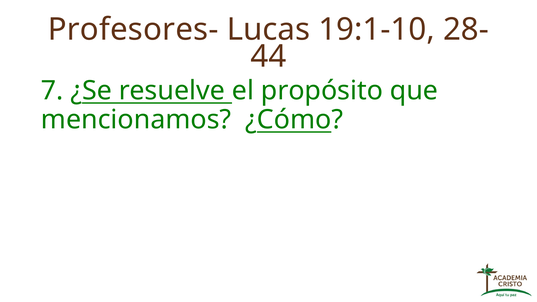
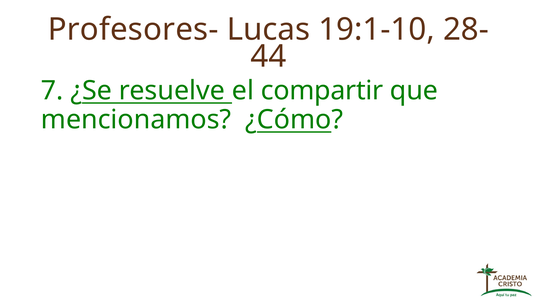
propósito: propósito -> compartir
